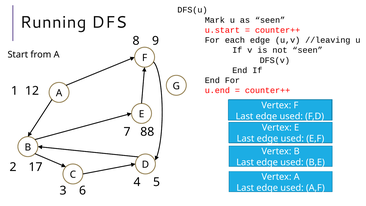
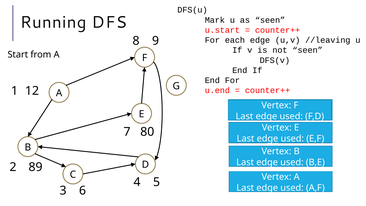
88: 88 -> 80
17: 17 -> 89
